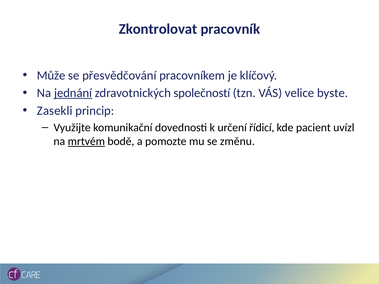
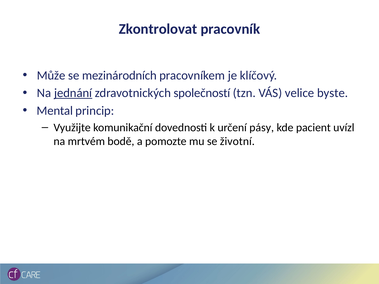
přesvědčování: přesvědčování -> mezinárodních
Zasekli: Zasekli -> Mental
řídicí: řídicí -> pásy
mrtvém underline: present -> none
změnu: změnu -> životní
